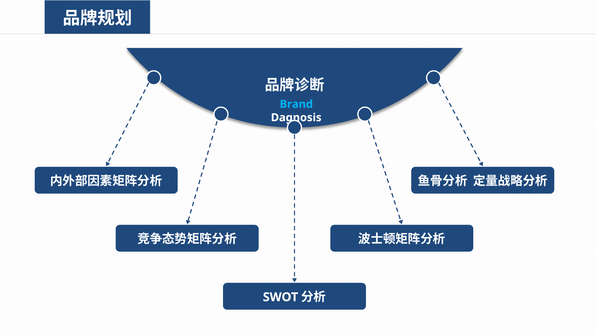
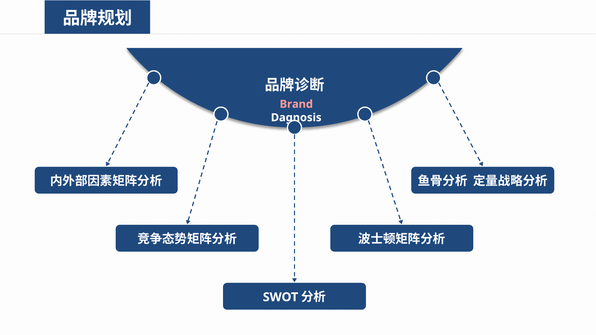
Brand colour: light blue -> pink
